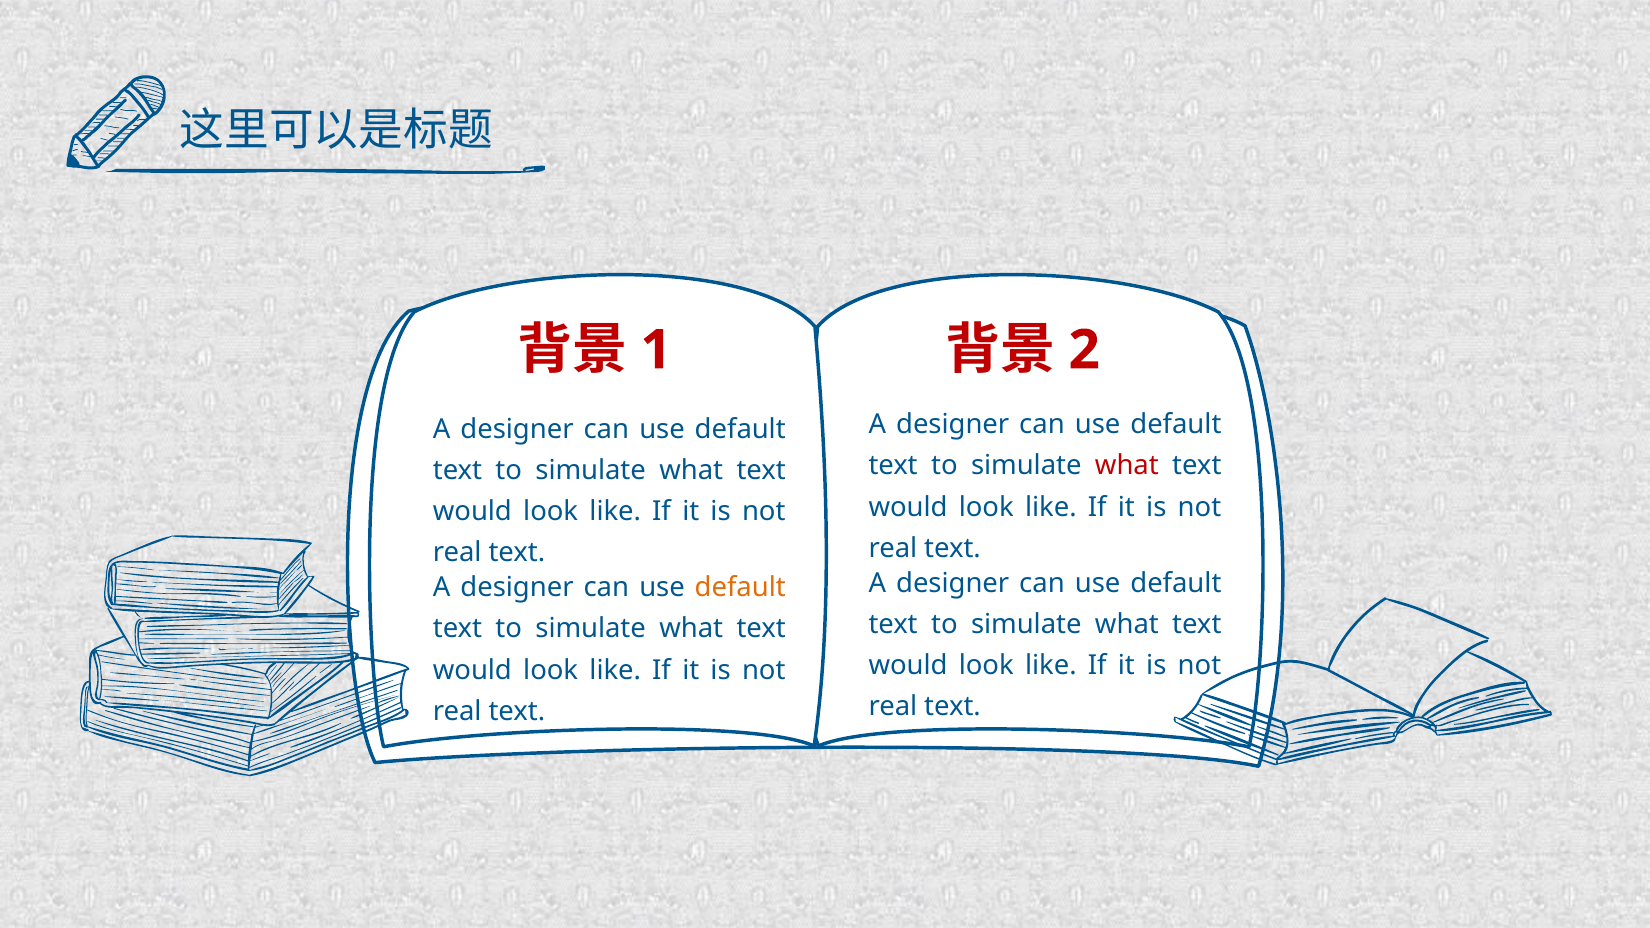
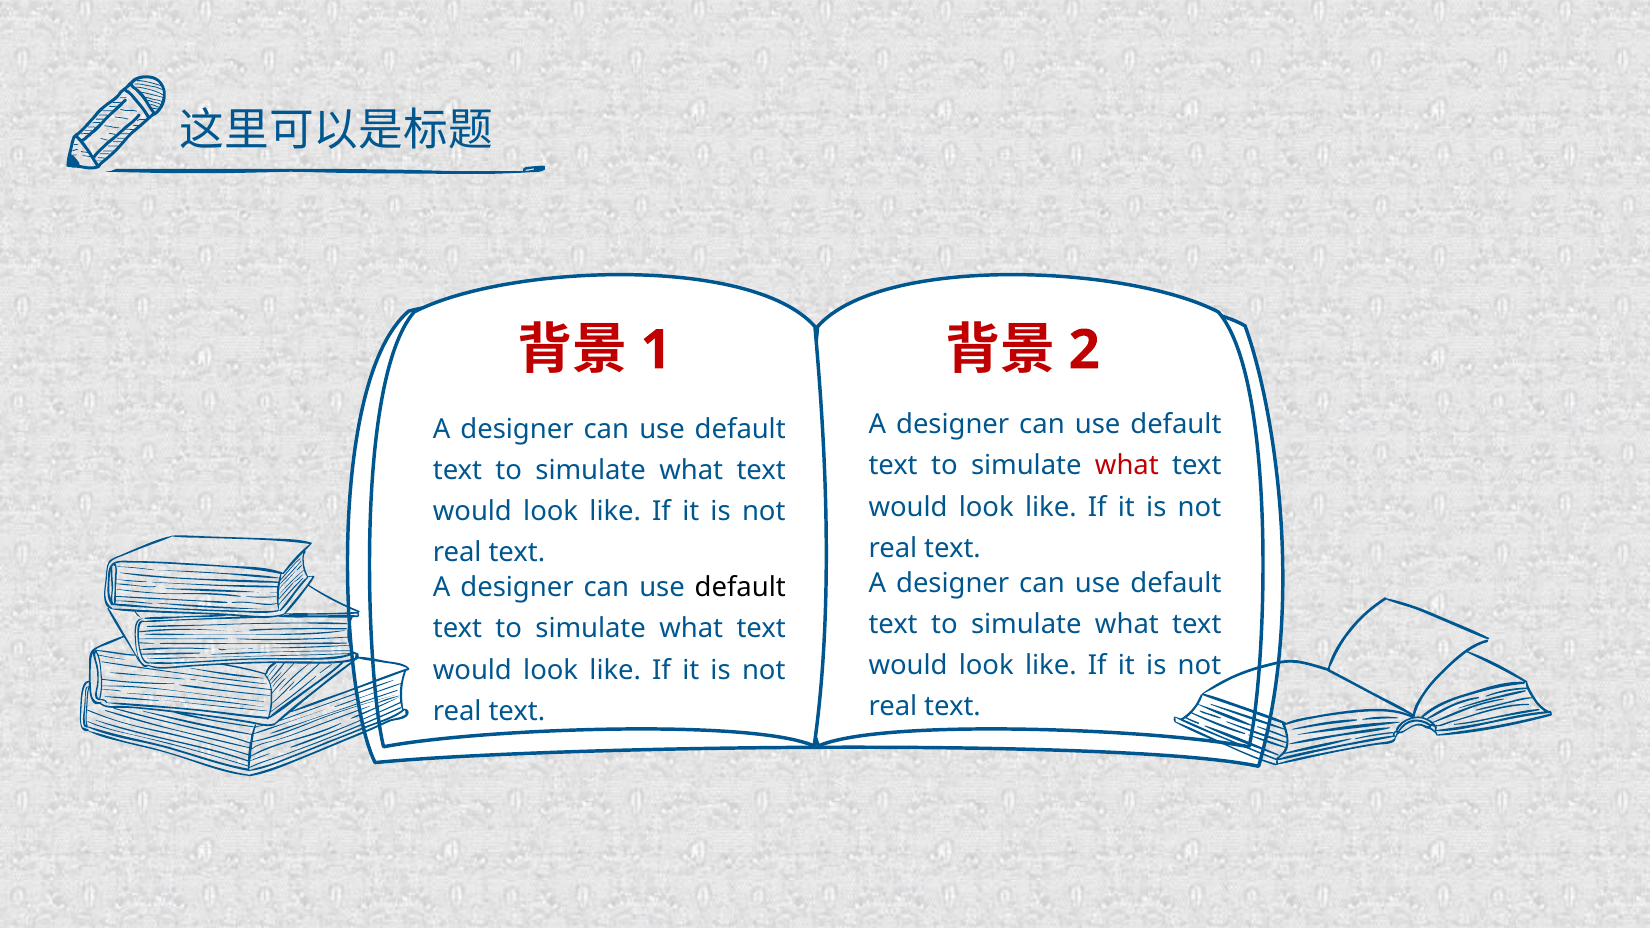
default at (740, 588) colour: orange -> black
